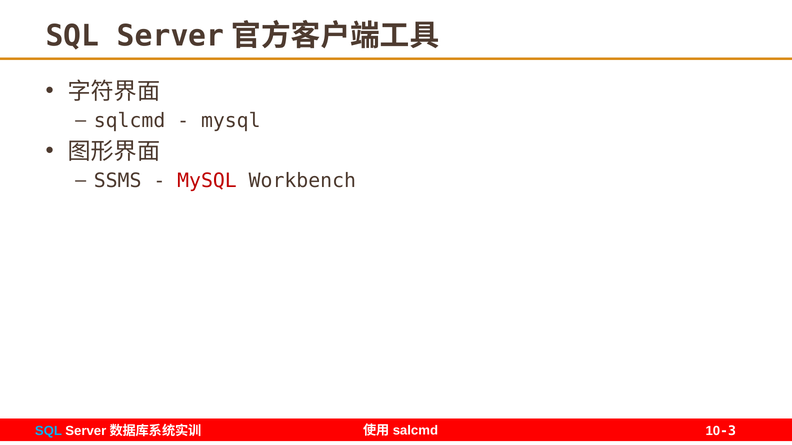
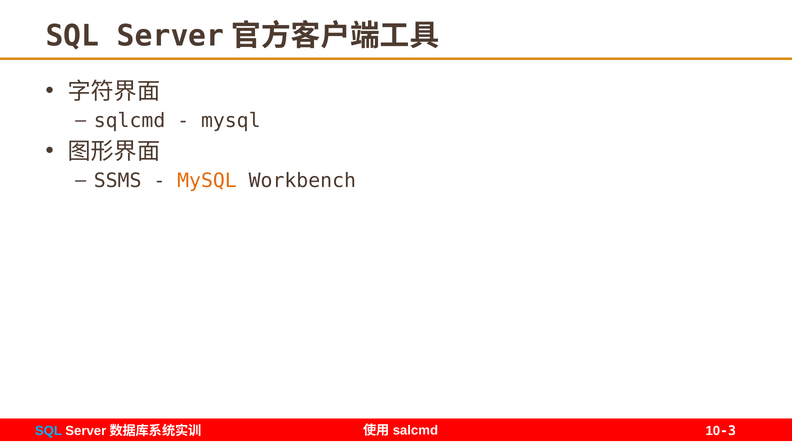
MySQL at (207, 181) colour: red -> orange
